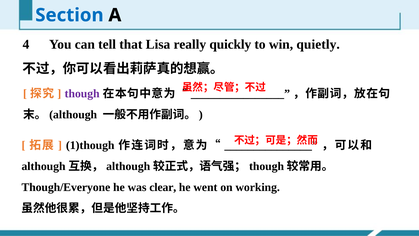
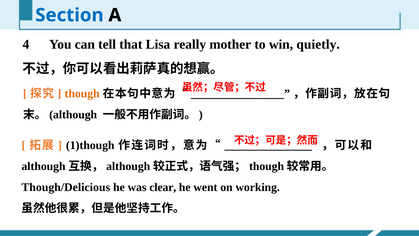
quickly: quickly -> mother
though colour: purple -> orange
Though/Everyone: Though/Everyone -> Though/Delicious
